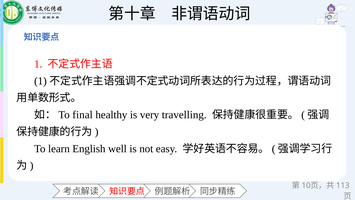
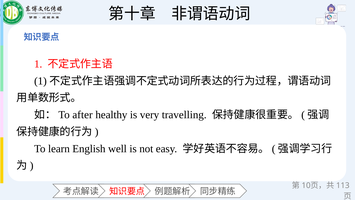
final: final -> after
